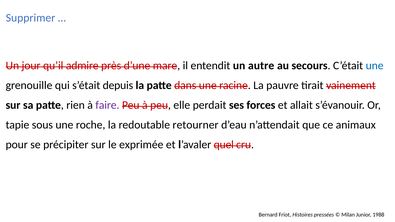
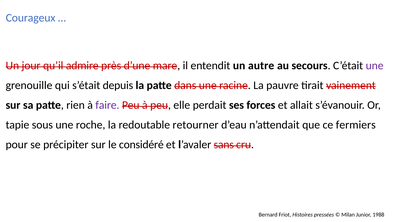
Supprimer: Supprimer -> Courageux
une at (375, 66) colour: blue -> purple
animaux: animaux -> fermiers
exprimée: exprimée -> considéré
quel: quel -> sans
